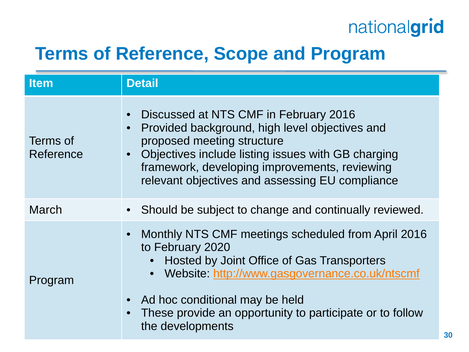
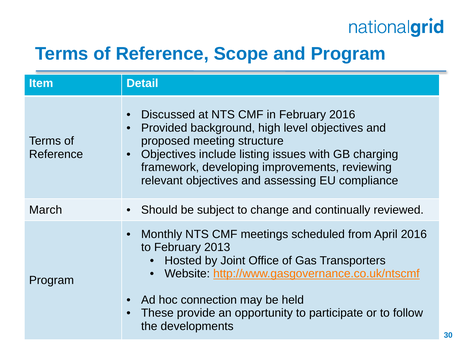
2020: 2020 -> 2013
conditional: conditional -> connection
